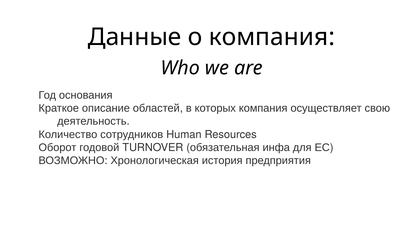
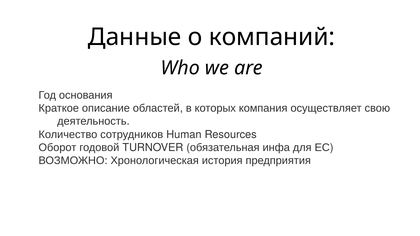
о компания: компания -> компаний
